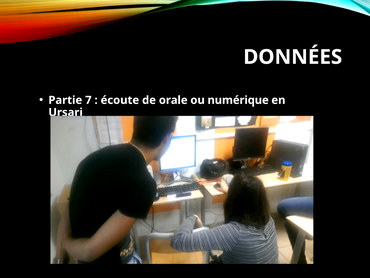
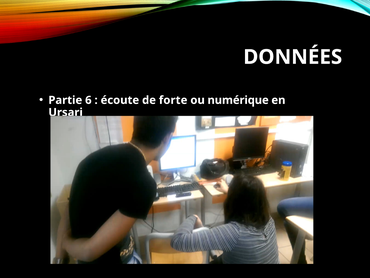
7: 7 -> 6
orale: orale -> forte
